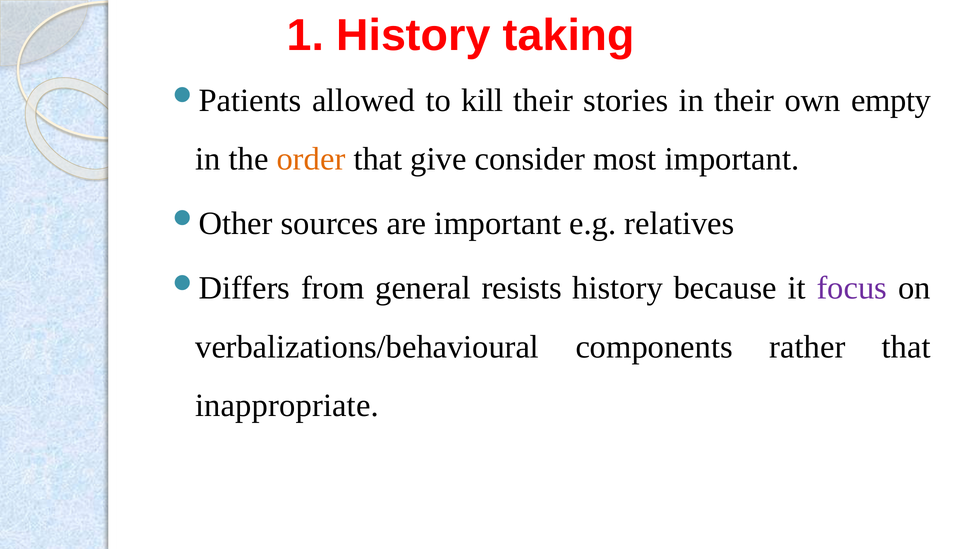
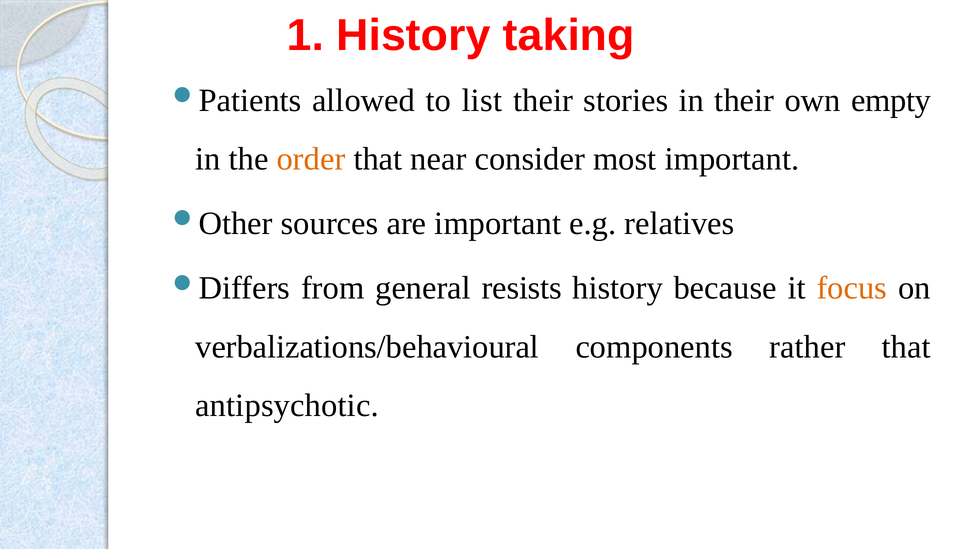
kill: kill -> list
give: give -> near
focus colour: purple -> orange
inappropriate: inappropriate -> antipsychotic
